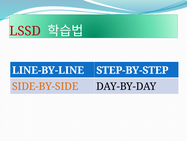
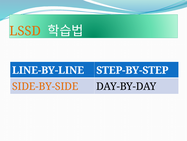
LSSD colour: red -> orange
